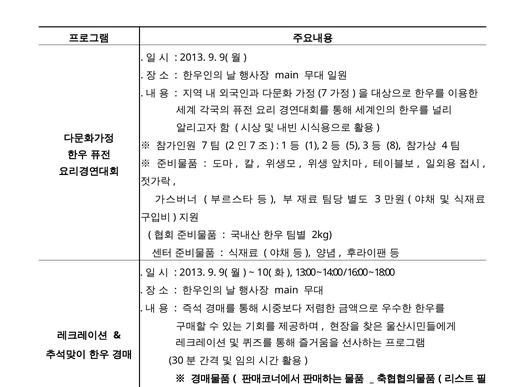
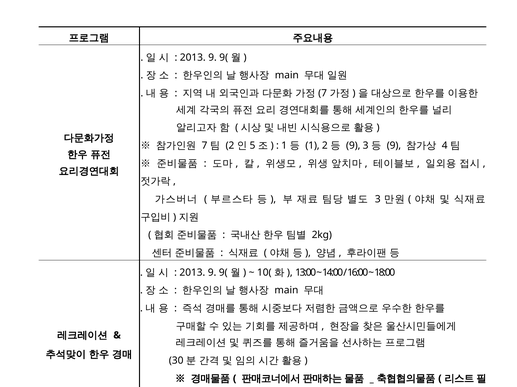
7 at (253, 146): 7 -> 5
5 at (353, 146): 5 -> 9
8 at (394, 146): 8 -> 9
